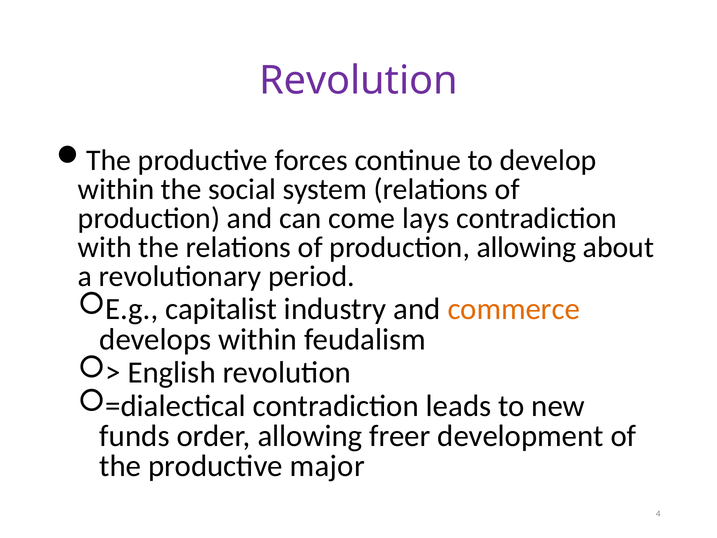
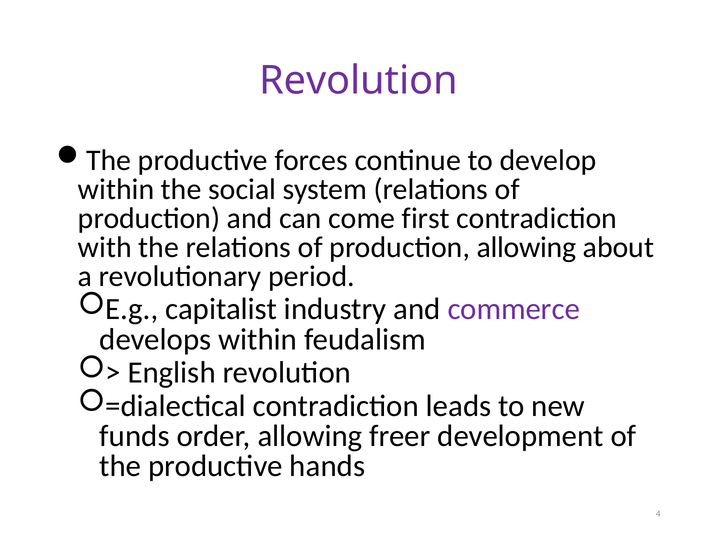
lays: lays -> first
commerce colour: orange -> purple
major: major -> hands
